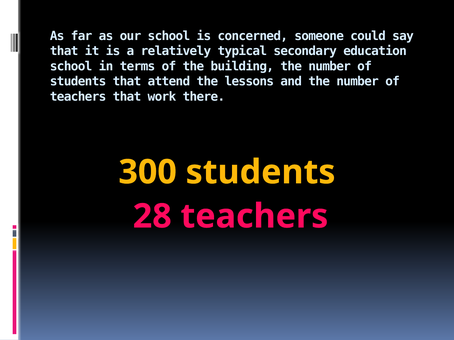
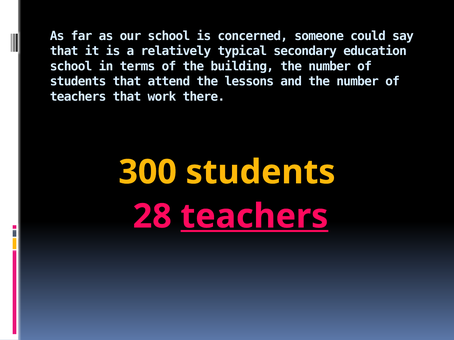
teachers at (254, 217) underline: none -> present
